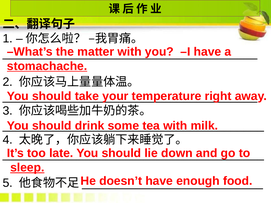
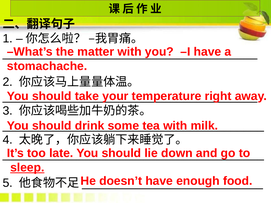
stomachache underline: present -> none
